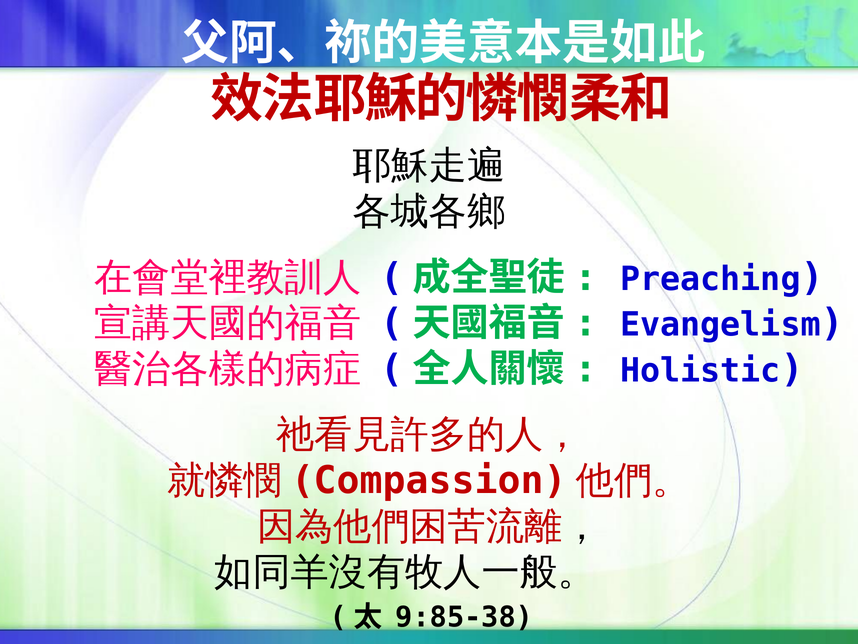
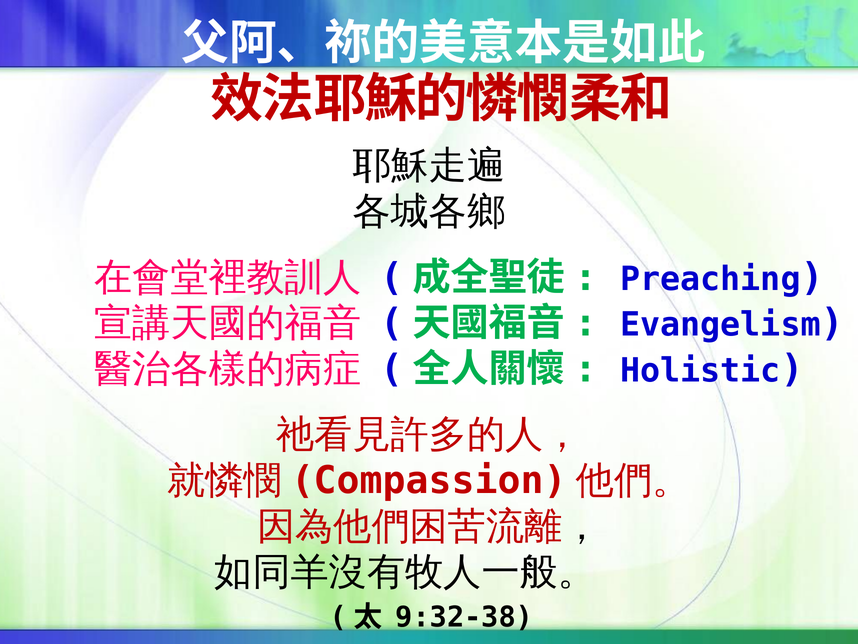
9:85-38: 9:85-38 -> 9:32-38
